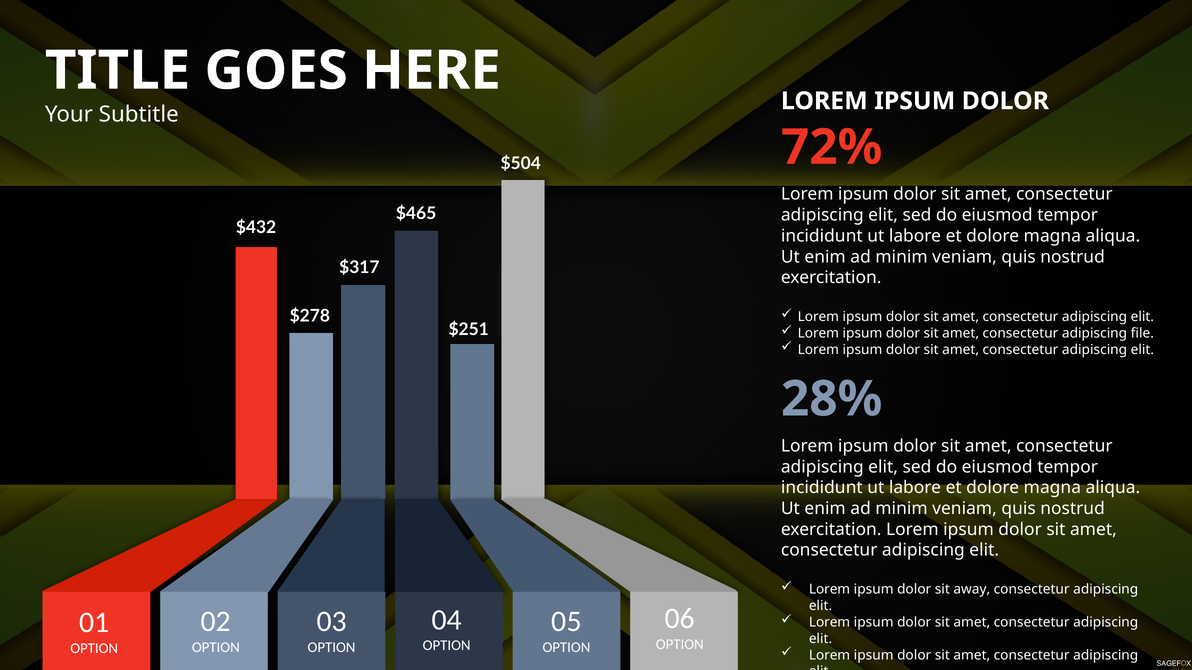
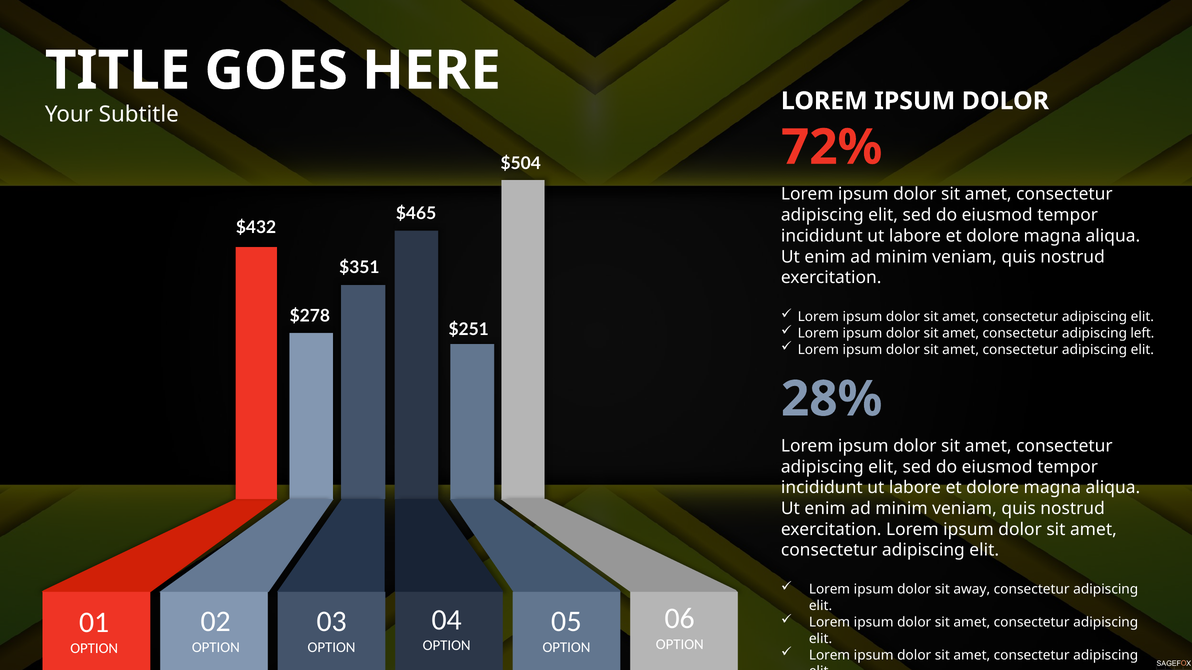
$317: $317 -> $351
file: file -> left
